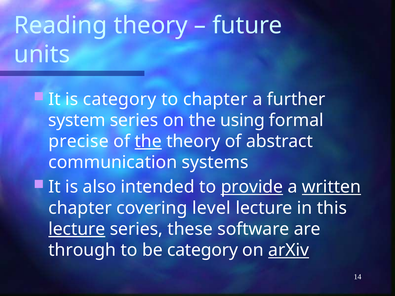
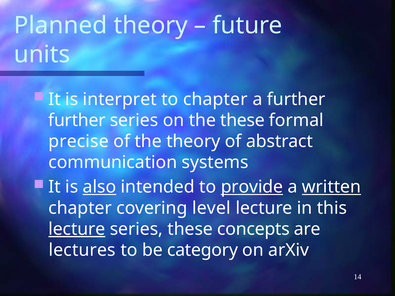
Reading: Reading -> Planned
is category: category -> interpret
system at (77, 120): system -> further
the using: using -> these
the at (148, 141) underline: present -> none
also underline: none -> present
software: software -> concepts
through: through -> lectures
arXiv underline: present -> none
